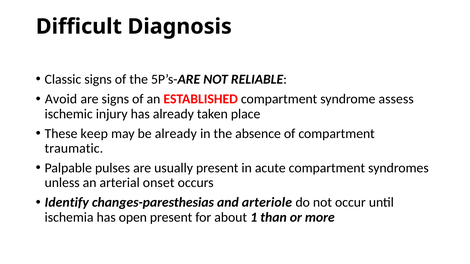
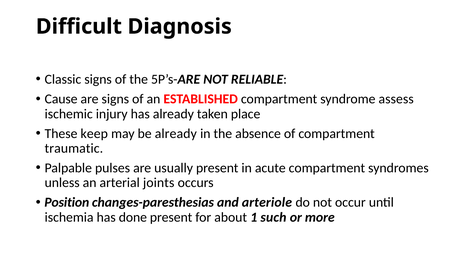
Avoid: Avoid -> Cause
onset: onset -> joints
Identify: Identify -> Position
open: open -> done
than: than -> such
